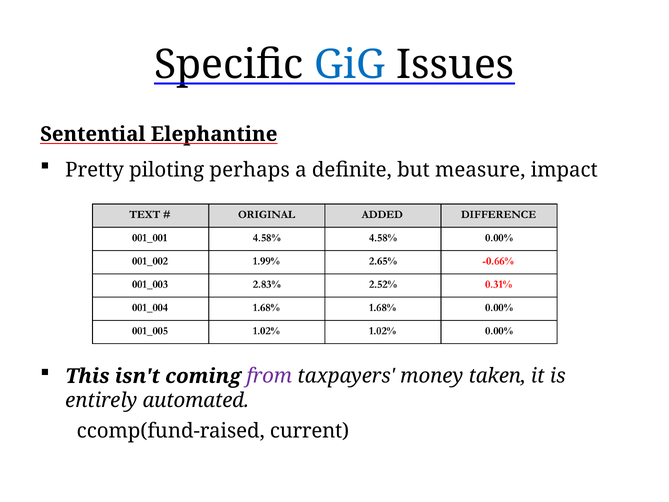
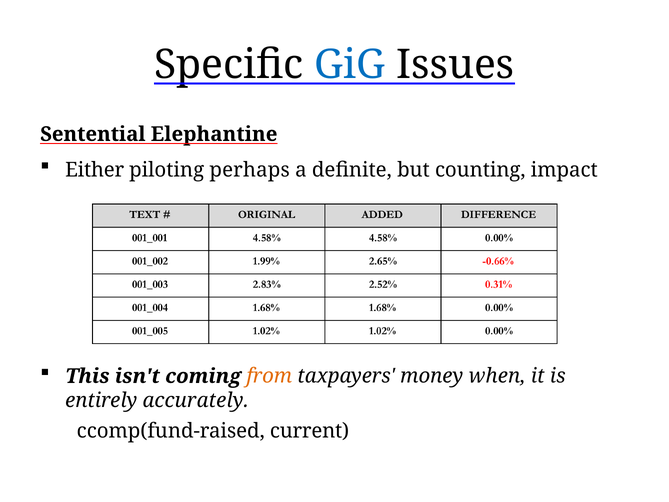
Pretty: Pretty -> Either
measure: measure -> counting
from colour: purple -> orange
taken: taken -> when
automated: automated -> accurately
